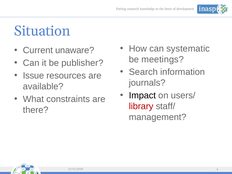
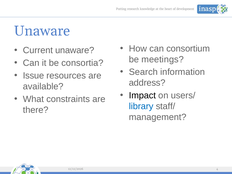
Situation at (42, 31): Situation -> Unaware
systematic: systematic -> consortium
publisher: publisher -> consortia
journals: journals -> address
library colour: red -> blue
